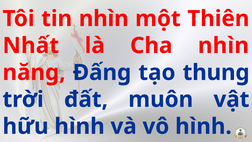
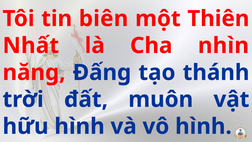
tin nhìn: nhìn -> biên
thung: thung -> thánh
